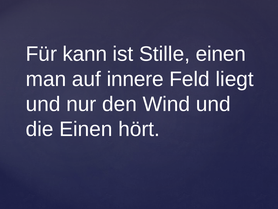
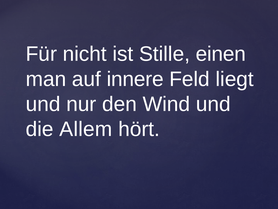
kann: kann -> nicht
die Einen: Einen -> Allem
